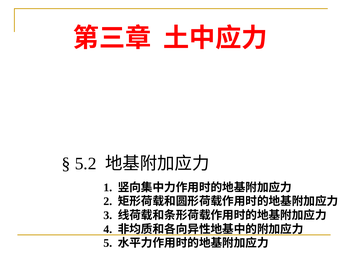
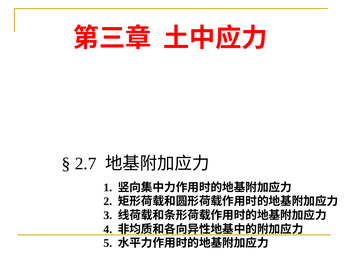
5.2: 5.2 -> 2.7
